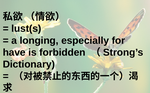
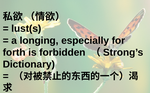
have: have -> forth
